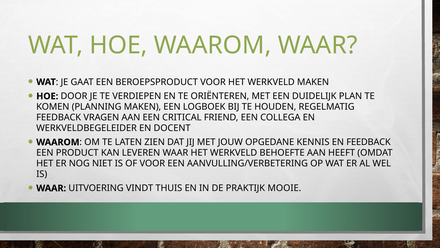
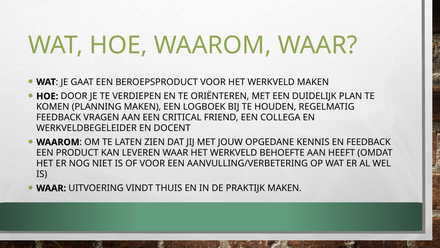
PRAKTIJK MOOIE: MOOIE -> MAKEN
